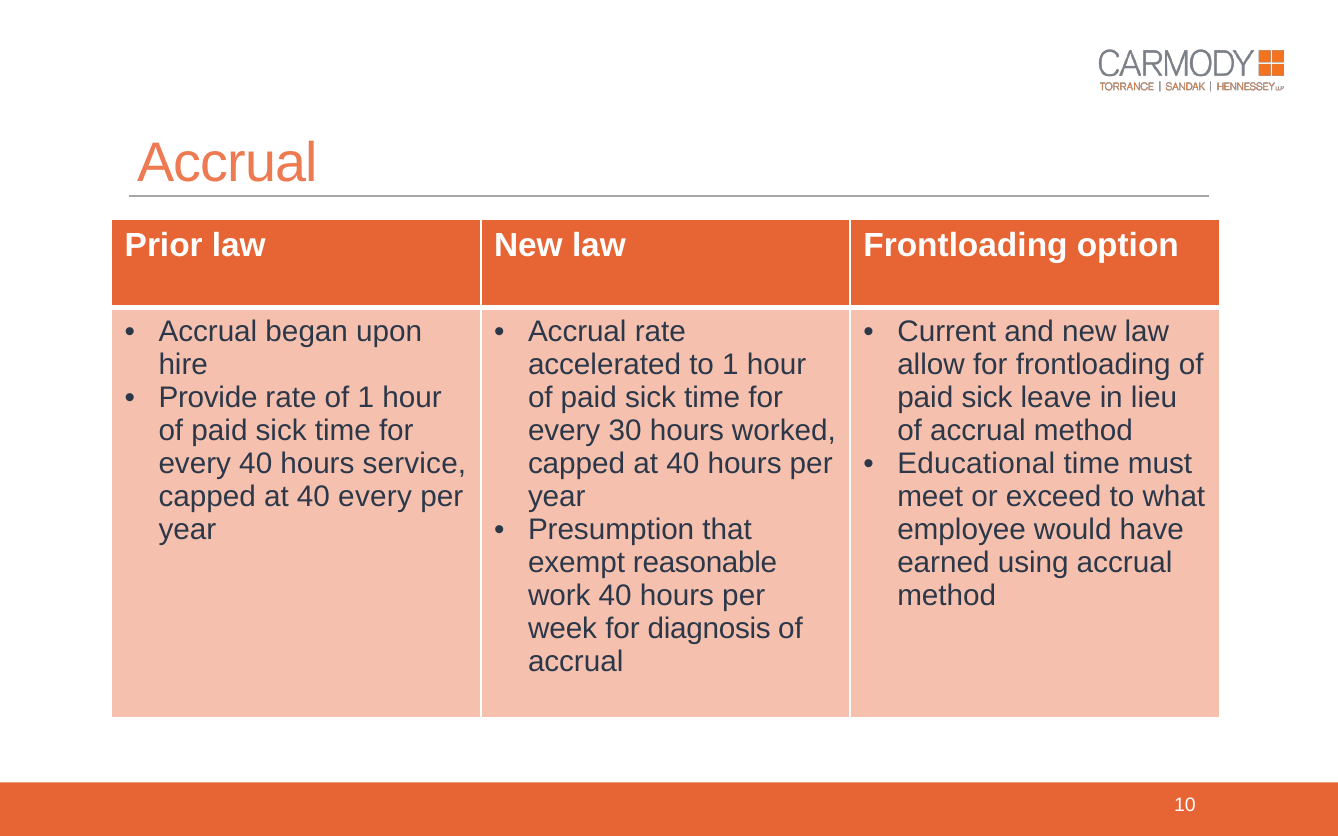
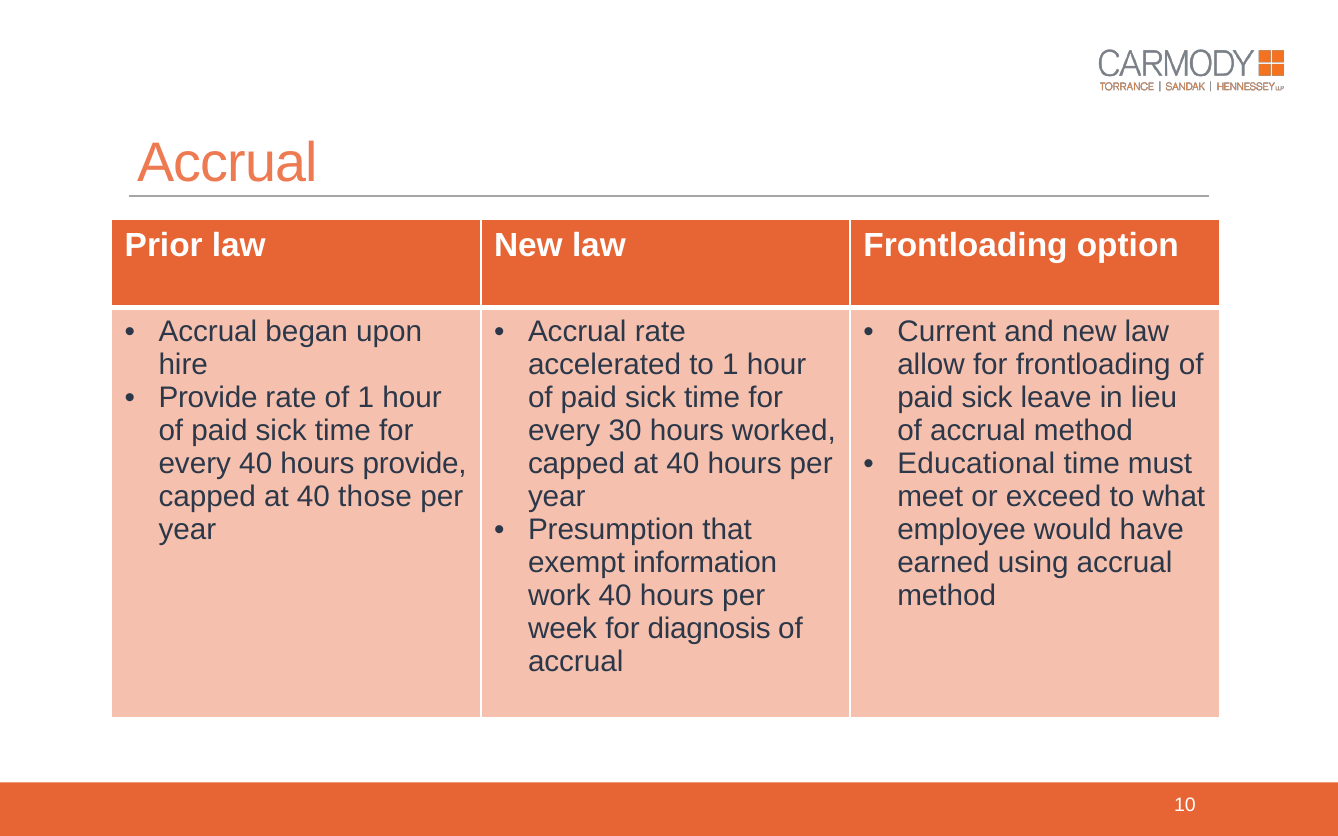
hours service: service -> provide
40 every: every -> those
reasonable: reasonable -> information
